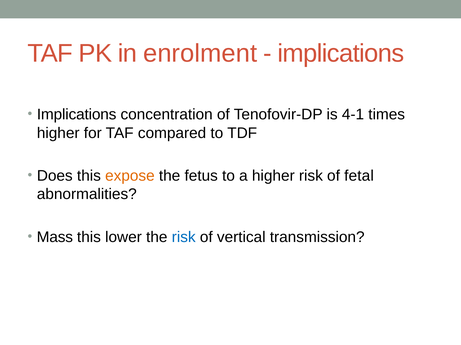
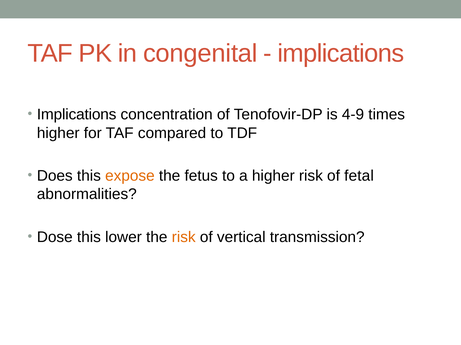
enrolment: enrolment -> congenital
4-1: 4-1 -> 4-9
Mass: Mass -> Dose
risk at (184, 238) colour: blue -> orange
